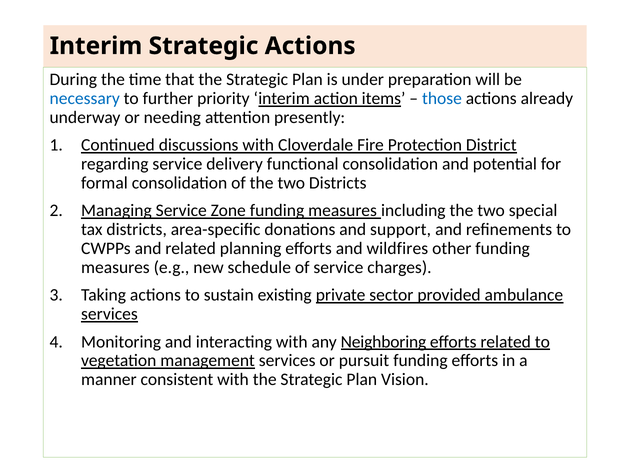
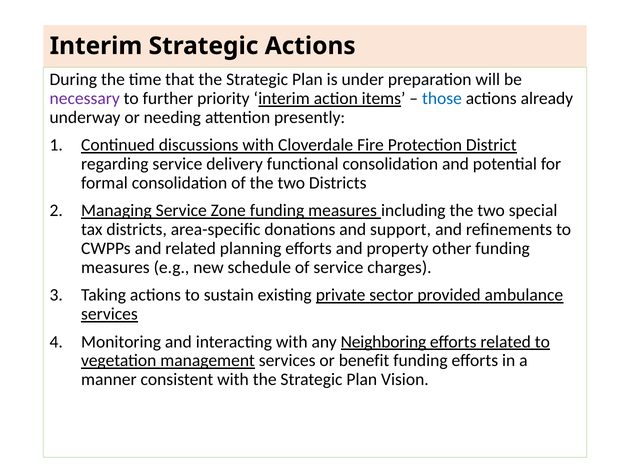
necessary colour: blue -> purple
wildfires: wildfires -> property
pursuit: pursuit -> benefit
